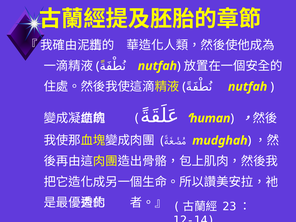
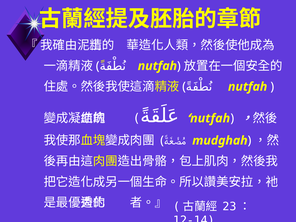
human at (210, 118): human -> nutfah
